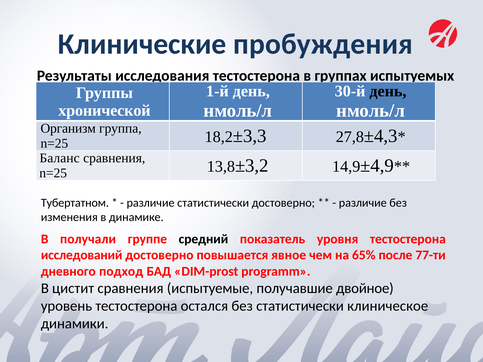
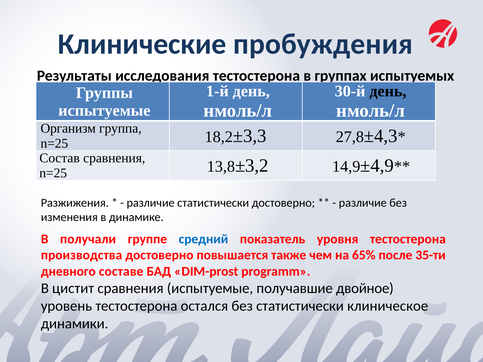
хронической at (104, 111): хронической -> испытуемые
Баланс: Баланс -> Состав
Тубертатном: Тубертатном -> Разжижения
средний colour: black -> blue
исследований: исследований -> производства
явное: явное -> также
77-ти: 77-ти -> 35-ти
подход: подход -> составе
